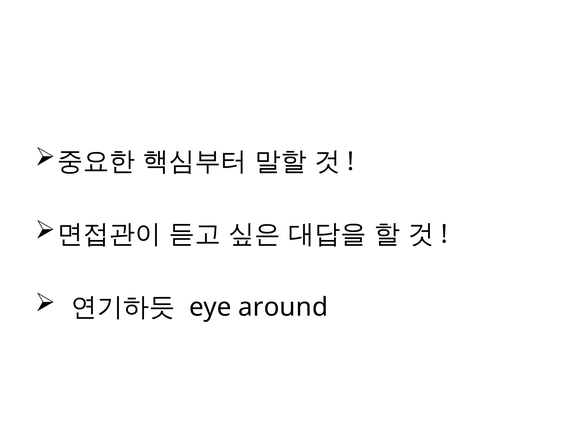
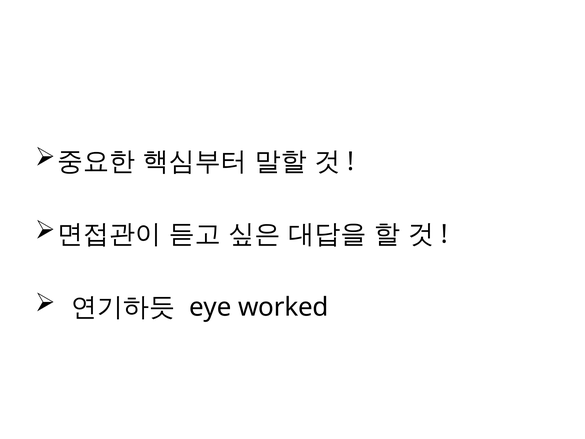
around: around -> worked
